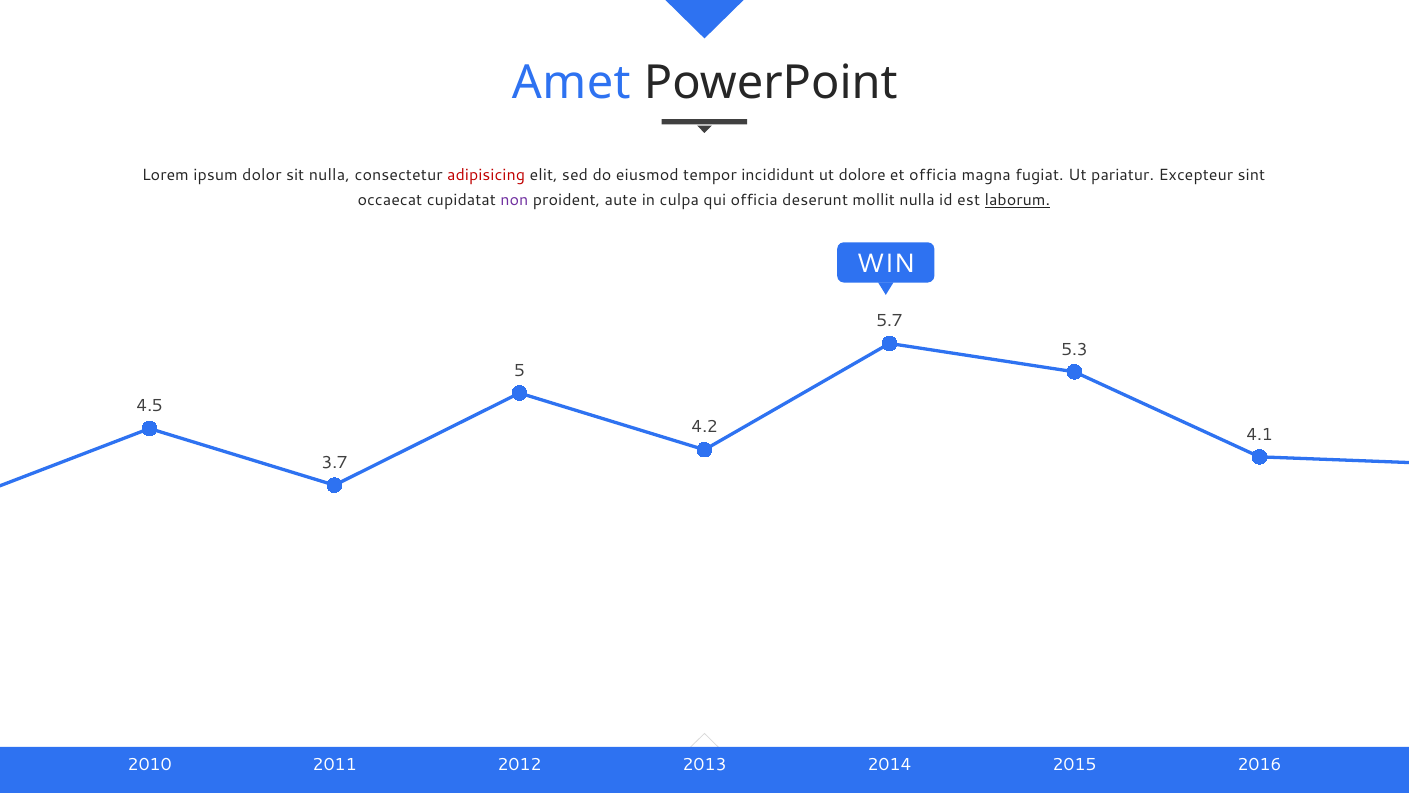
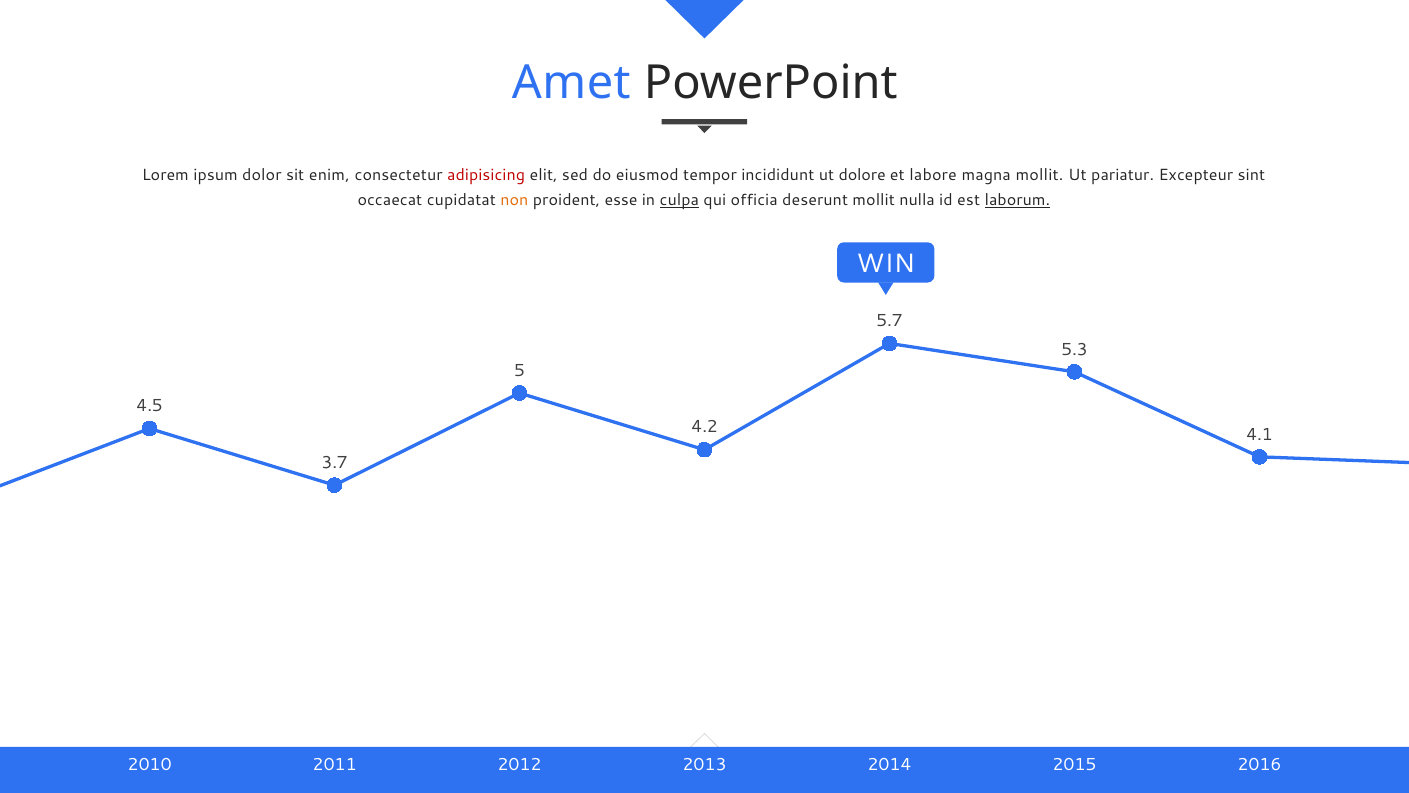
sit nulla: nulla -> enim
et officia: officia -> labore
magna fugiat: fugiat -> mollit
non colour: purple -> orange
aute: aute -> esse
culpa underline: none -> present
